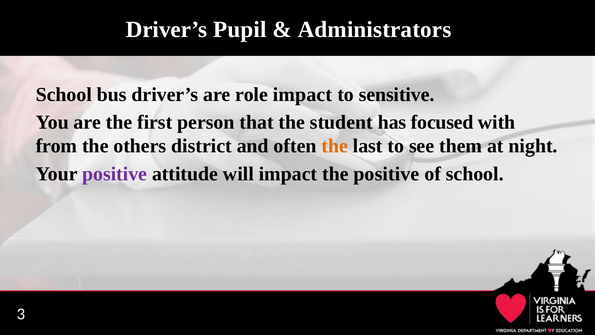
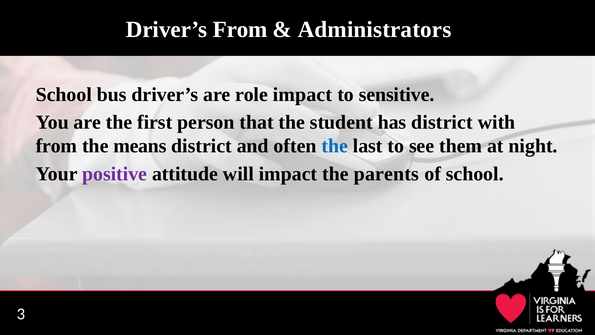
Driver’s Pupil: Pupil -> From
has focused: focused -> district
others: others -> means
the at (335, 146) colour: orange -> blue
the positive: positive -> parents
